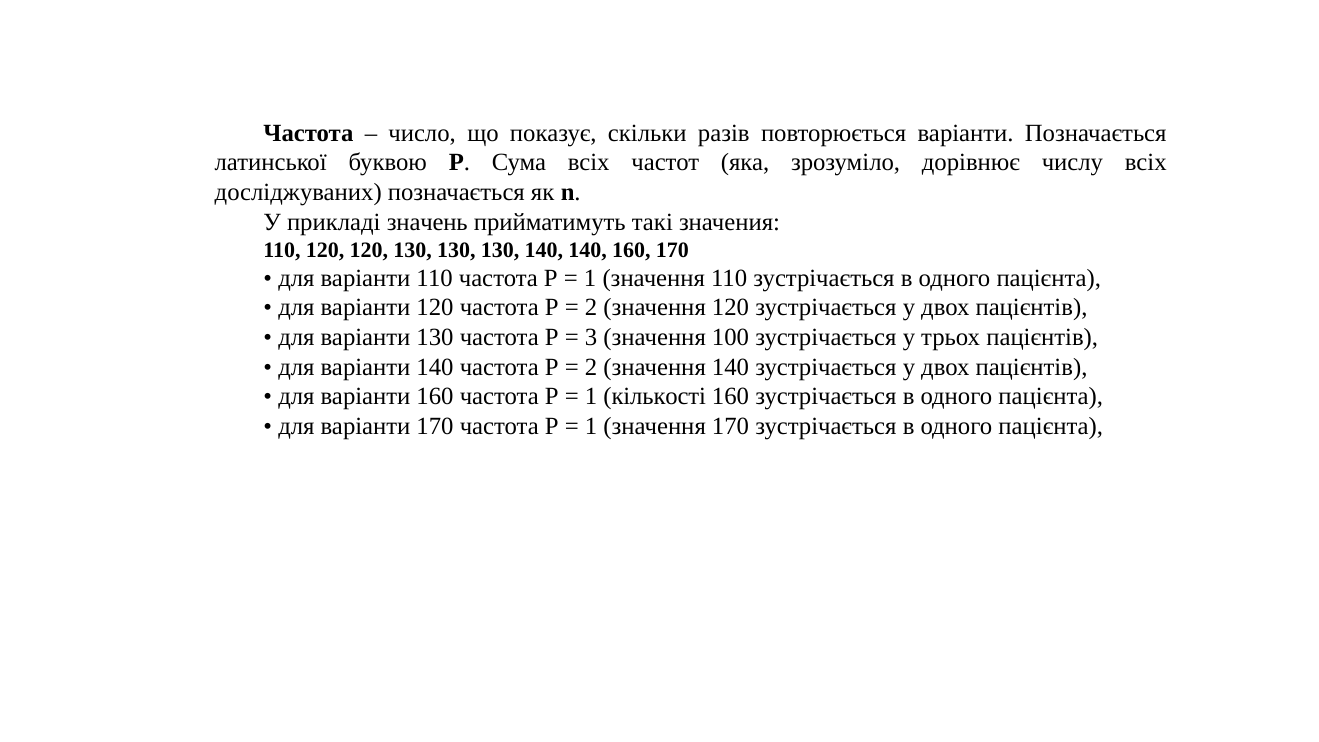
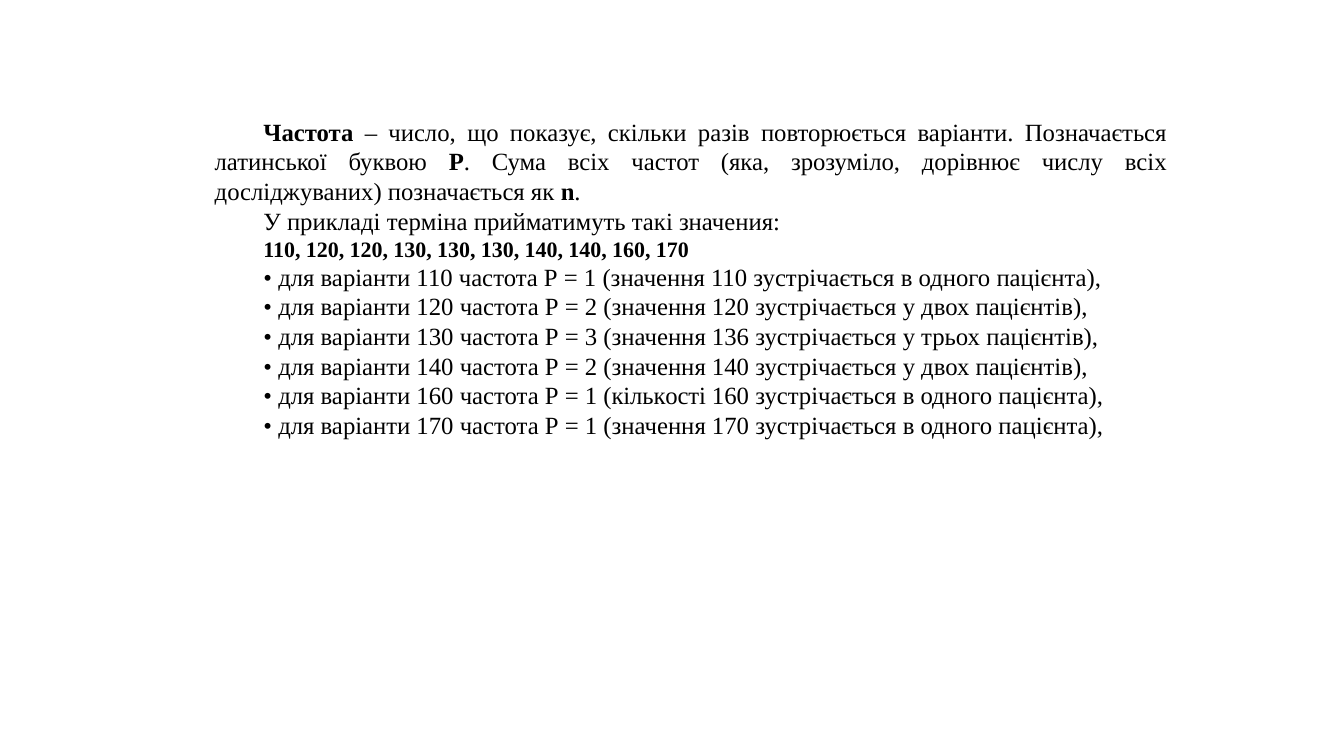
значень: значень -> терміна
100: 100 -> 136
